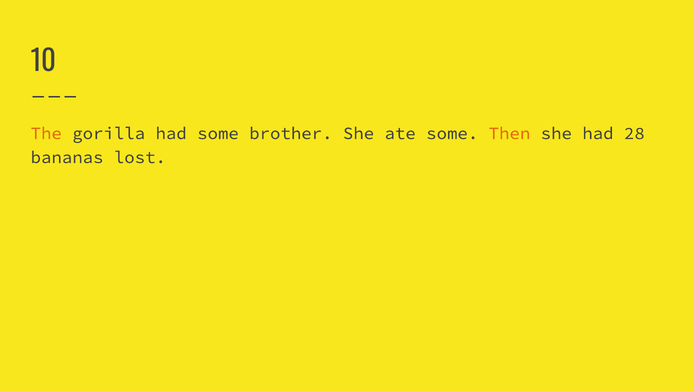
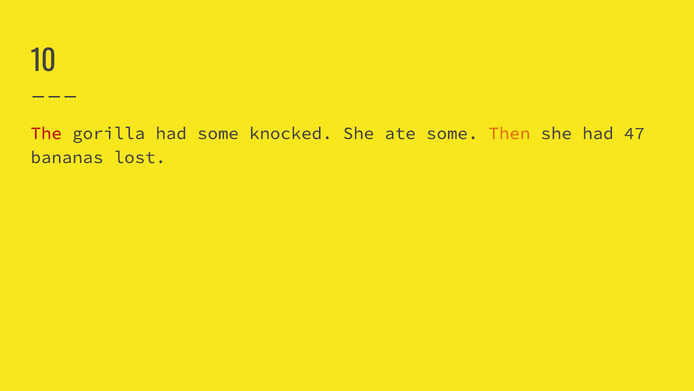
The colour: orange -> red
brother: brother -> knocked
28: 28 -> 47
